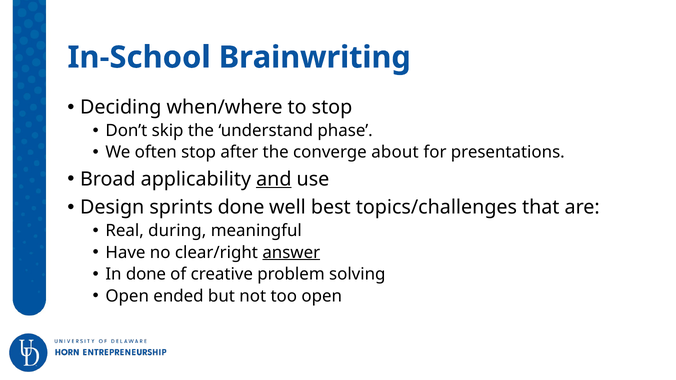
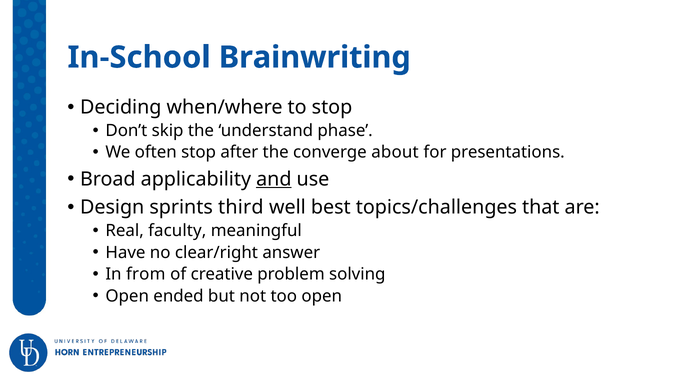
sprints done: done -> third
during: during -> faculty
answer underline: present -> none
In done: done -> from
